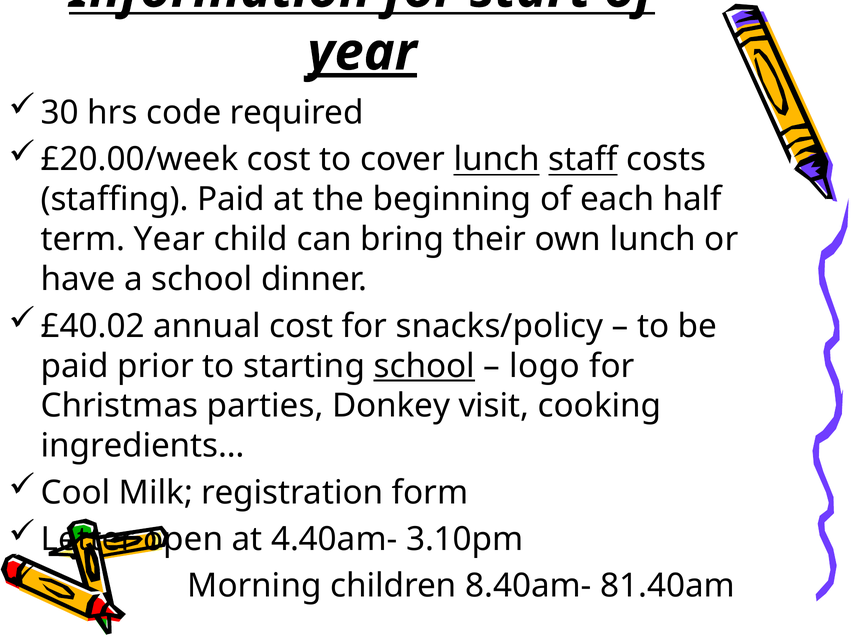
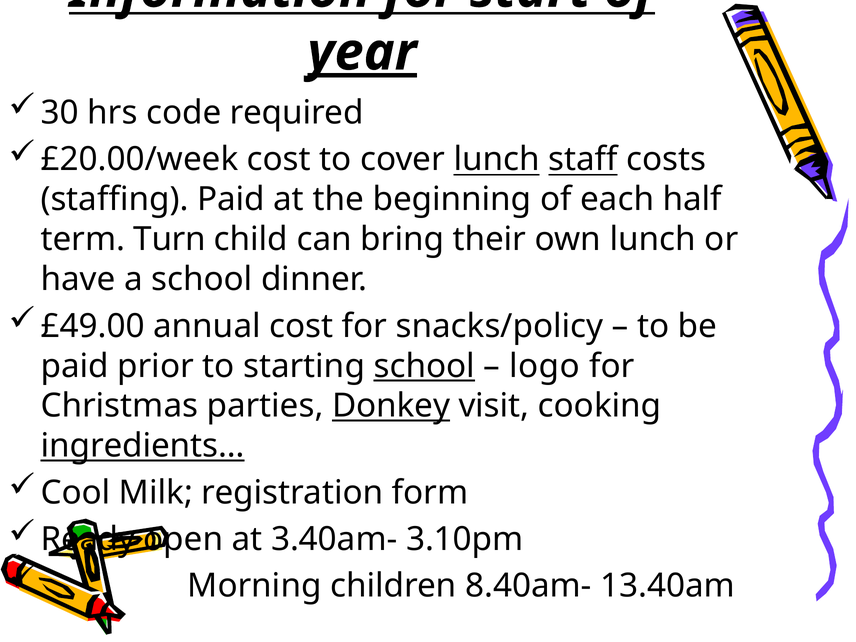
term Year: Year -> Turn
£40.02: £40.02 -> £49.00
Donkey underline: none -> present
ingredients… underline: none -> present
Letter: Letter -> Ready
4.40am-: 4.40am- -> 3.40am-
81.40am: 81.40am -> 13.40am
